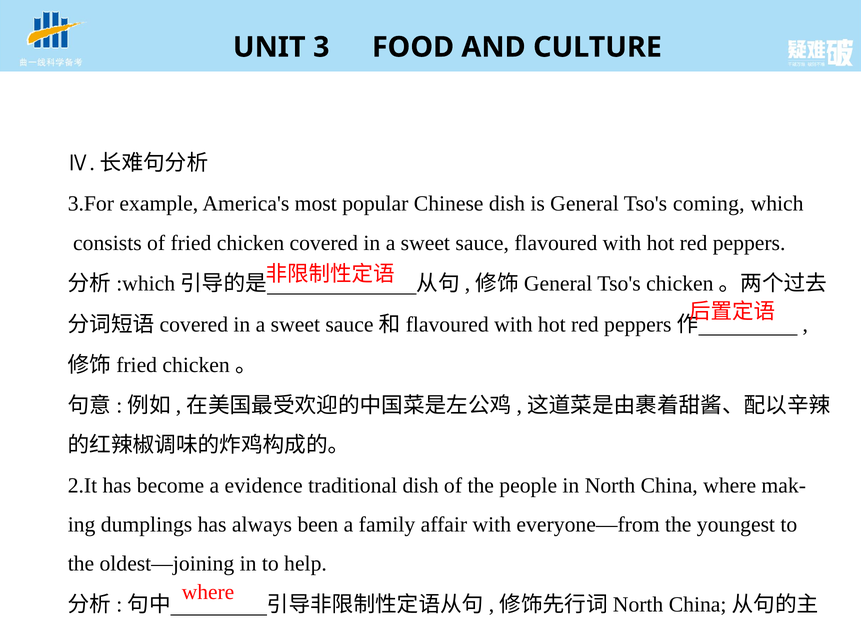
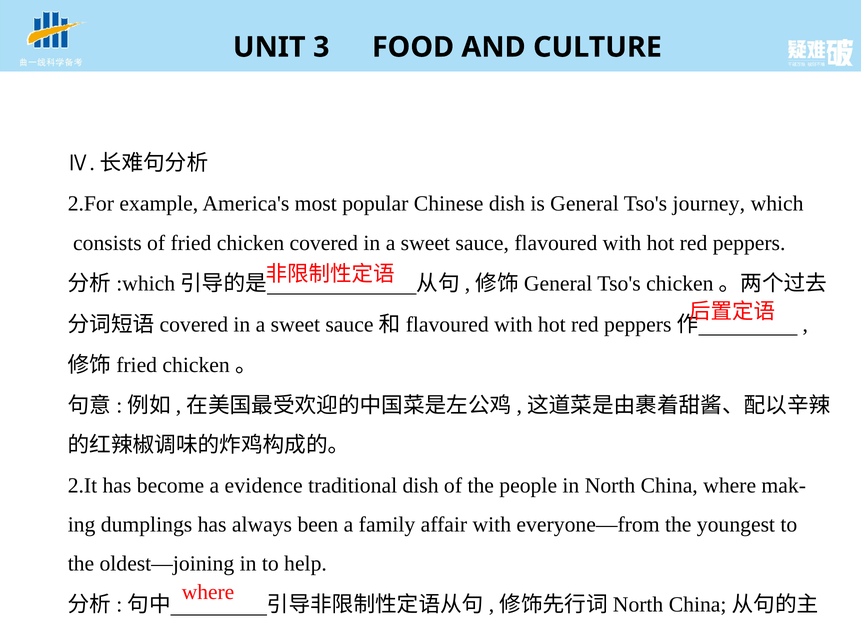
3.For: 3.For -> 2.For
coming: coming -> journey
